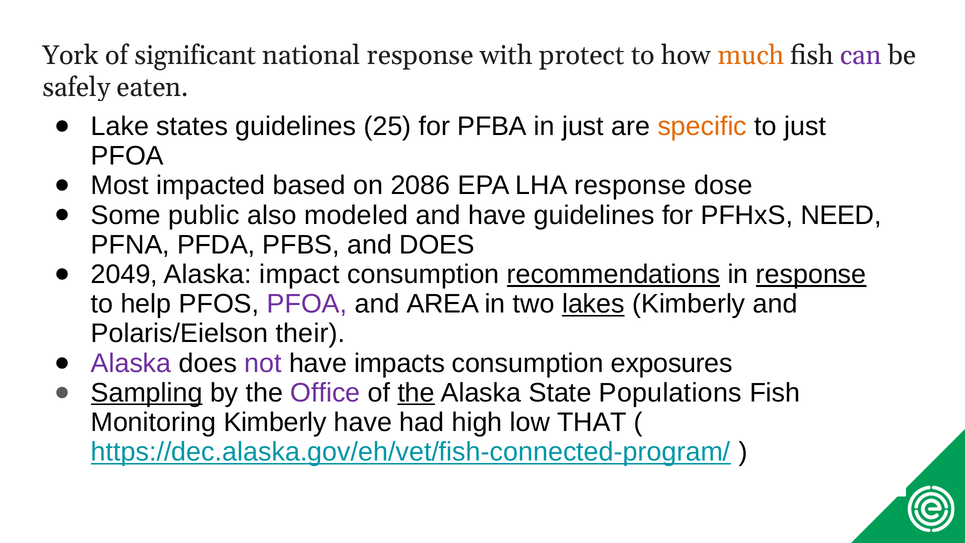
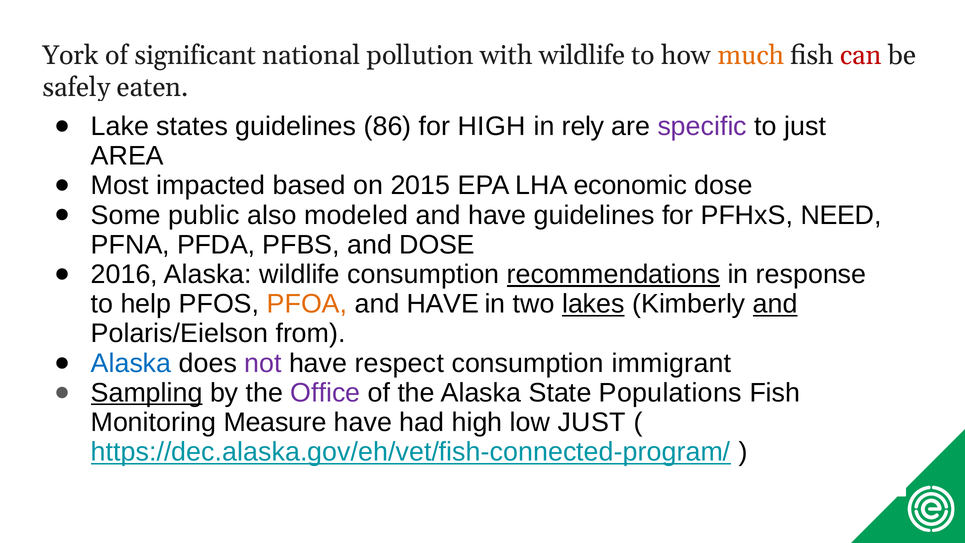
national response: response -> pollution
with protect: protect -> wildlife
can colour: purple -> red
25: 25 -> 86
for PFBA: PFBA -> HIGH
in just: just -> rely
specific colour: orange -> purple
PFOA at (127, 156): PFOA -> AREA
2086: 2086 -> 2015
LHA response: response -> economic
and DOES: DOES -> DOSE
2049: 2049 -> 2016
Alaska impact: impact -> wildlife
response at (811, 274) underline: present -> none
PFOA at (307, 304) colour: purple -> orange
AREA at (443, 304): AREA -> HAVE
and at (775, 304) underline: none -> present
their: their -> from
Alaska at (131, 363) colour: purple -> blue
impacts: impacts -> respect
exposures: exposures -> immigrant
the at (416, 393) underline: present -> none
Monitoring Kimberly: Kimberly -> Measure
low THAT: THAT -> JUST
